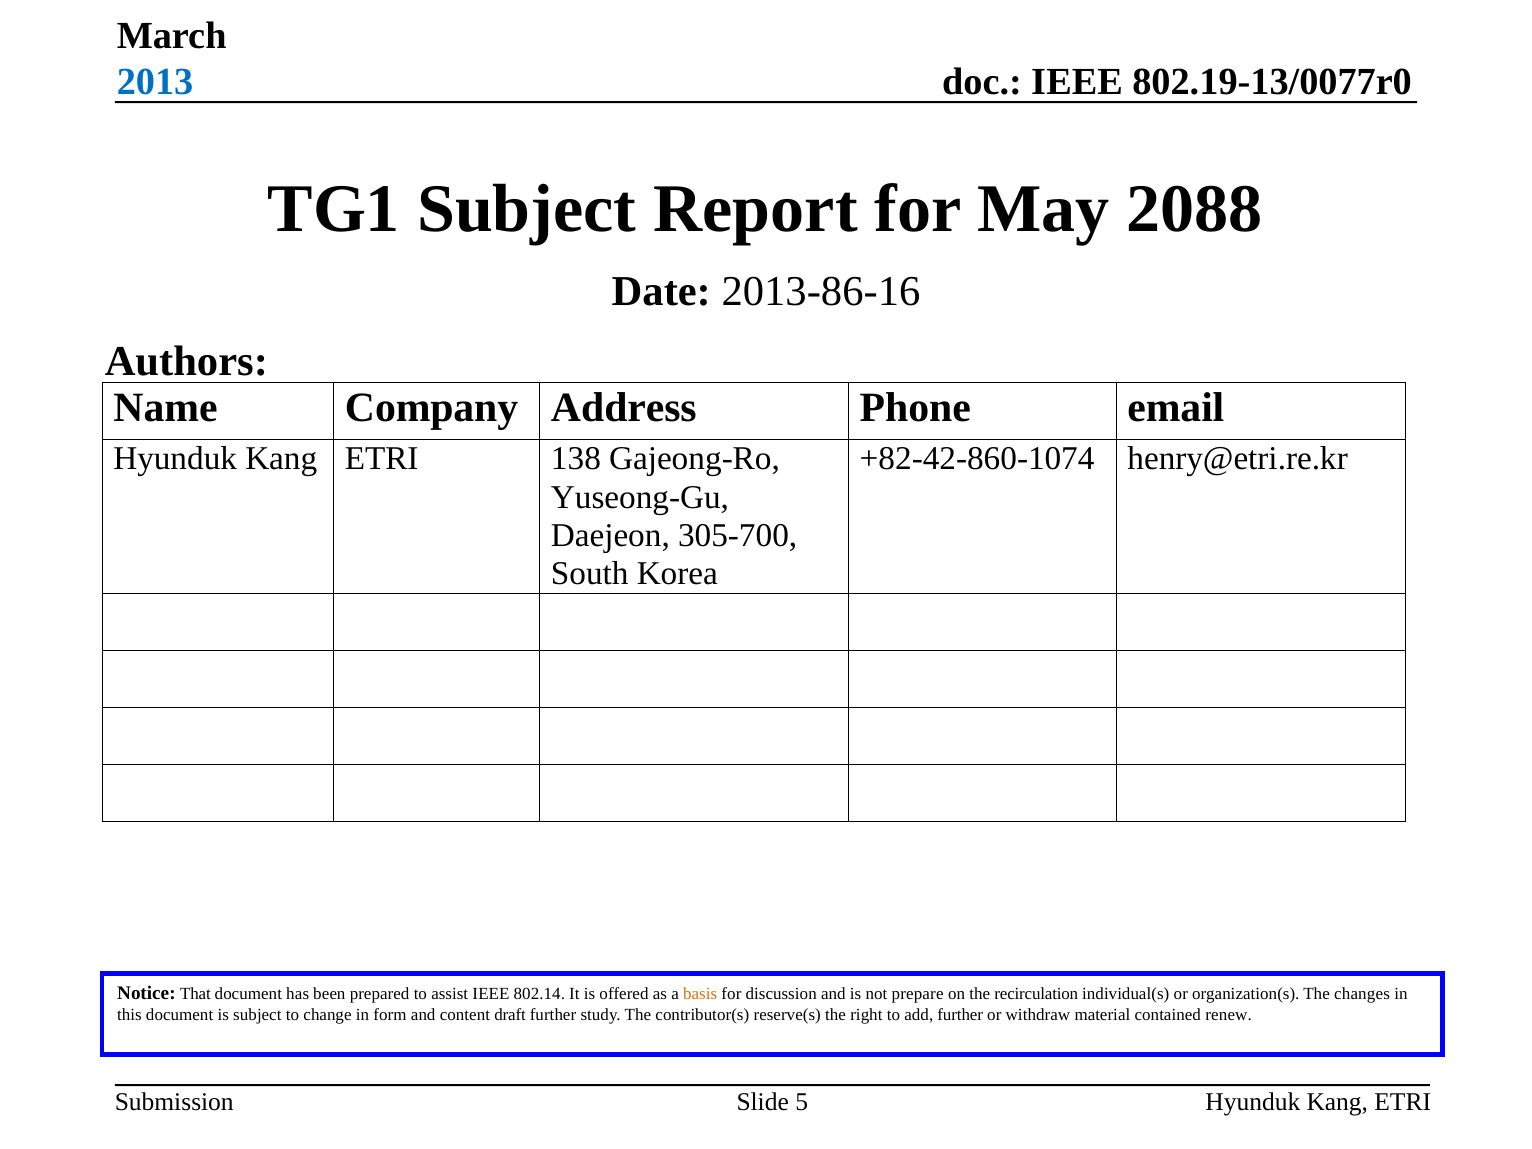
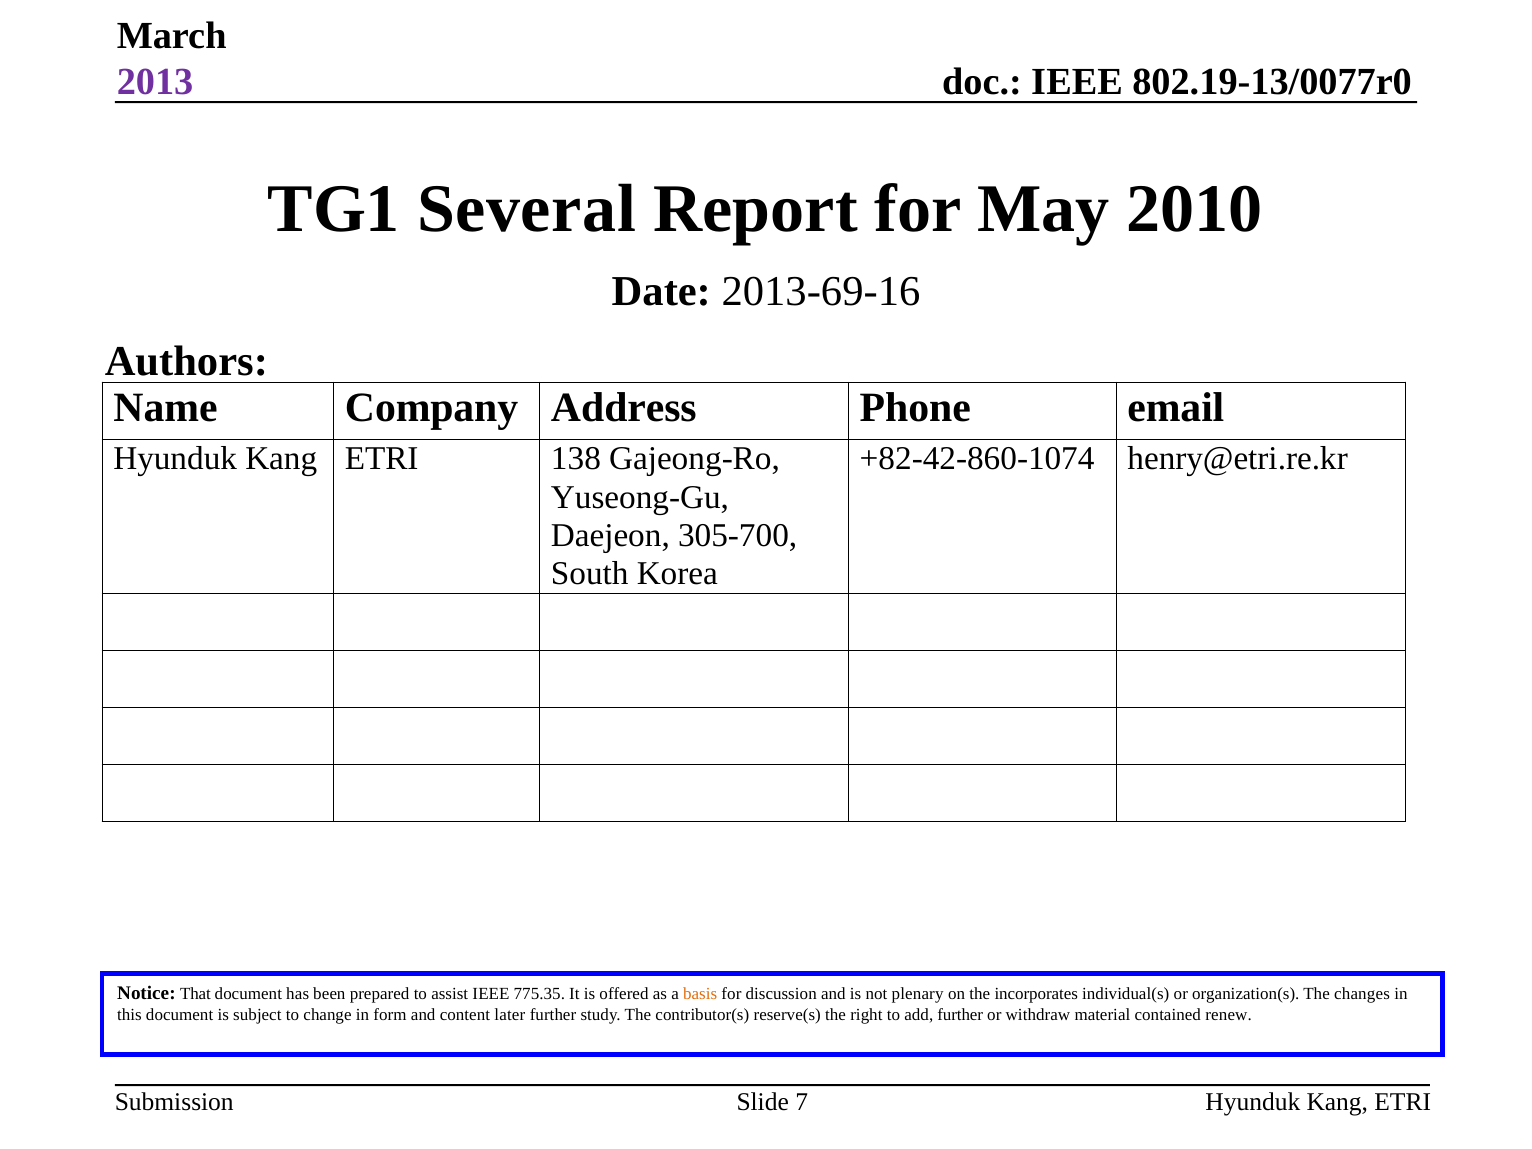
2013 colour: blue -> purple
TG1 Subject: Subject -> Several
2088: 2088 -> 2010
2013-86-16: 2013-86-16 -> 2013-69-16
802.14: 802.14 -> 775.35
prepare: prepare -> plenary
recirculation: recirculation -> incorporates
draft: draft -> later
5: 5 -> 7
